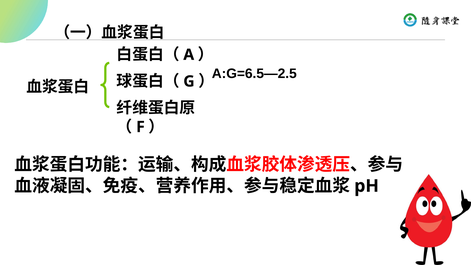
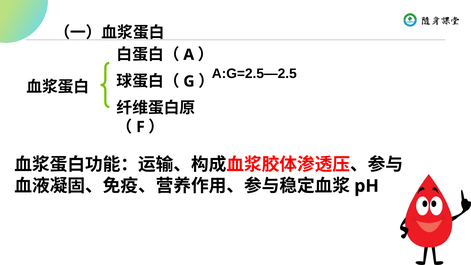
A:G=6.5—2.5: A:G=6.5—2.5 -> A:G=2.5—2.5
